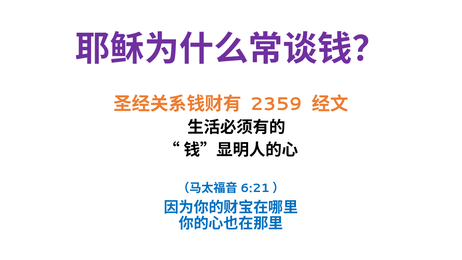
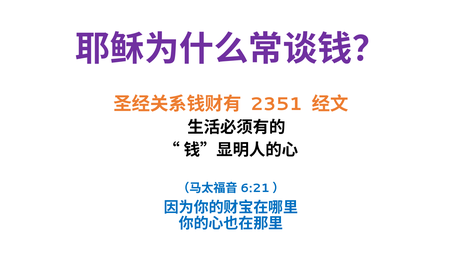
2359: 2359 -> 2351
